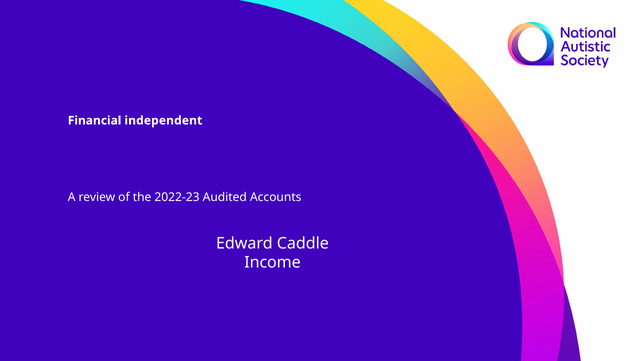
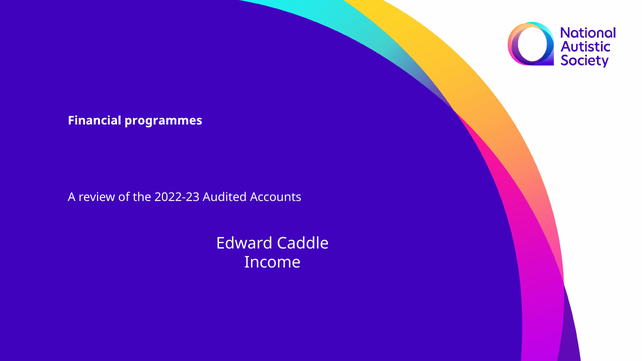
independent: independent -> programmes
